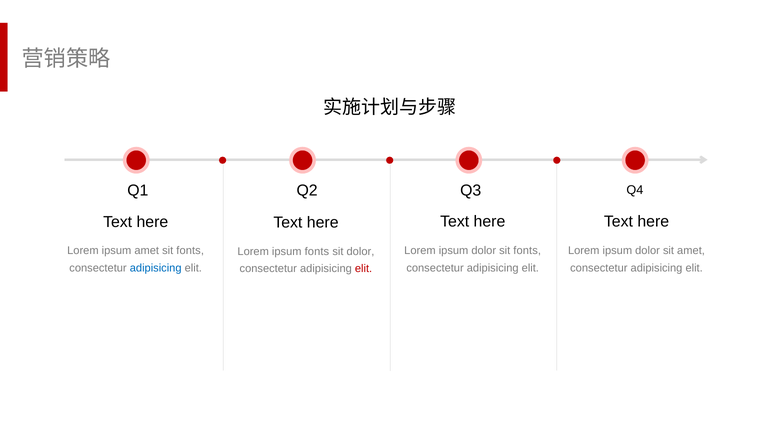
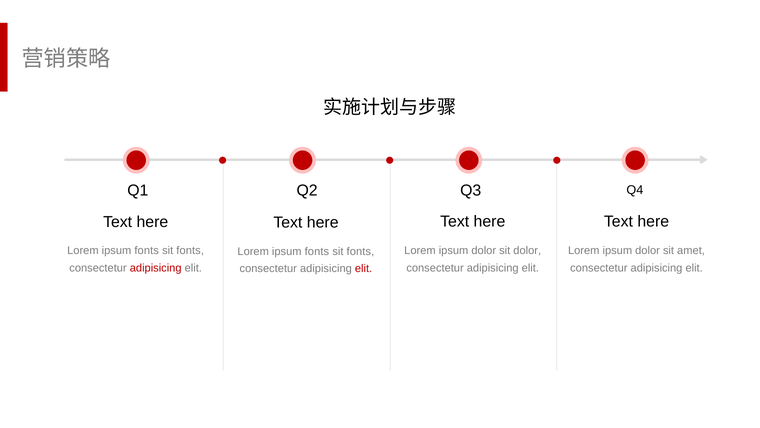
dolor sit fonts: fonts -> dolor
amet at (147, 250): amet -> fonts
dolor at (360, 251): dolor -> fonts
adipisicing at (156, 268) colour: blue -> red
